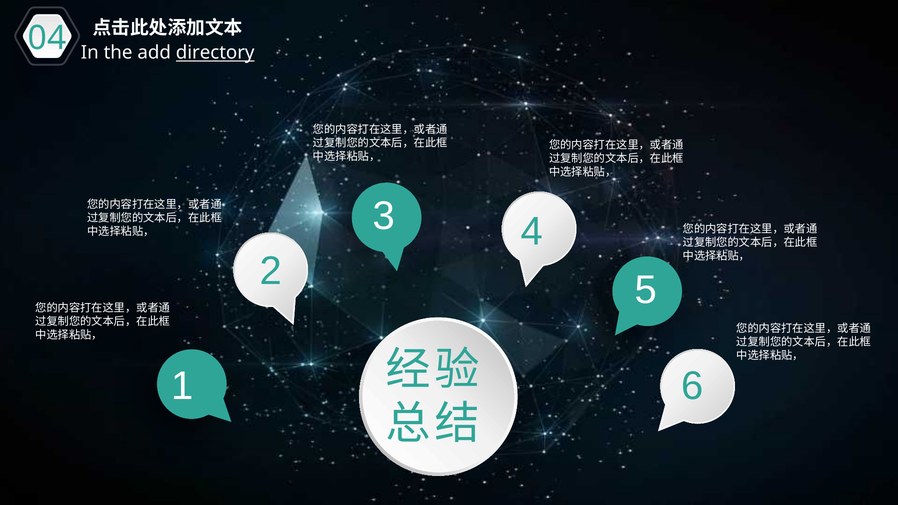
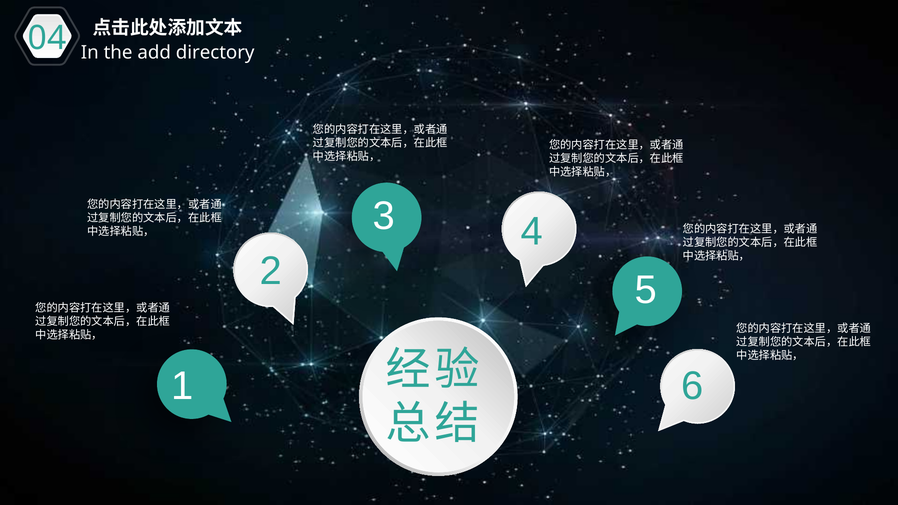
directory underline: present -> none
